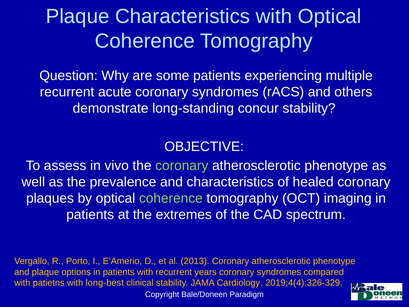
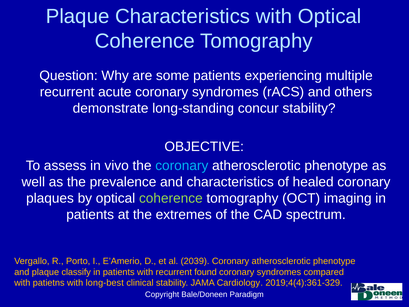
coronary at (182, 166) colour: light green -> light blue
2013: 2013 -> 2039
options: options -> classify
years: years -> found
2019;4(4):326-329: 2019;4(4):326-329 -> 2019;4(4):361-329
